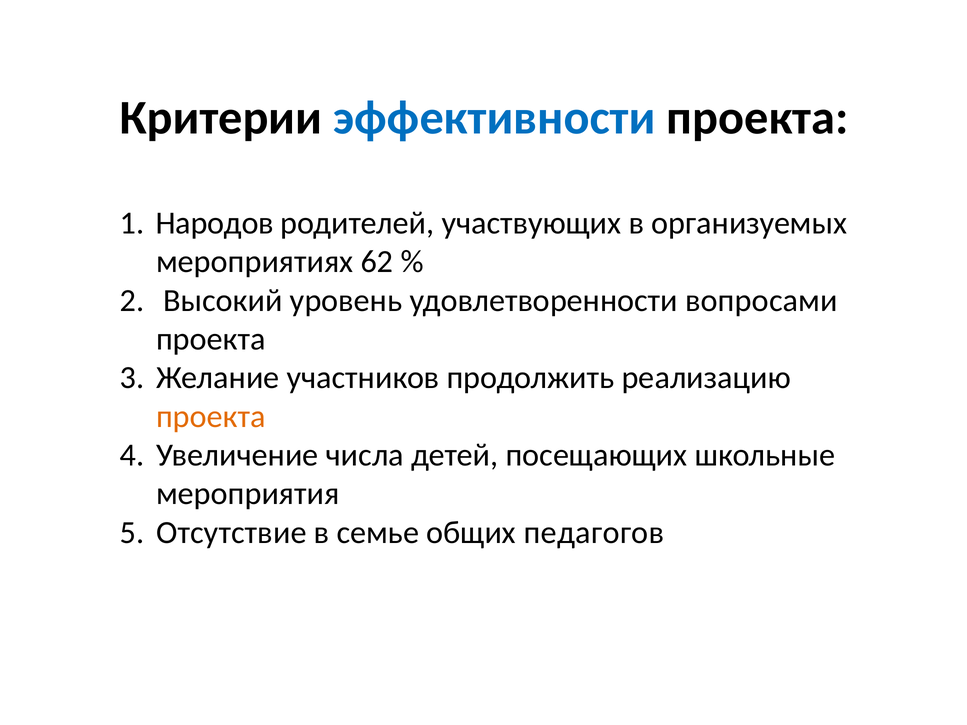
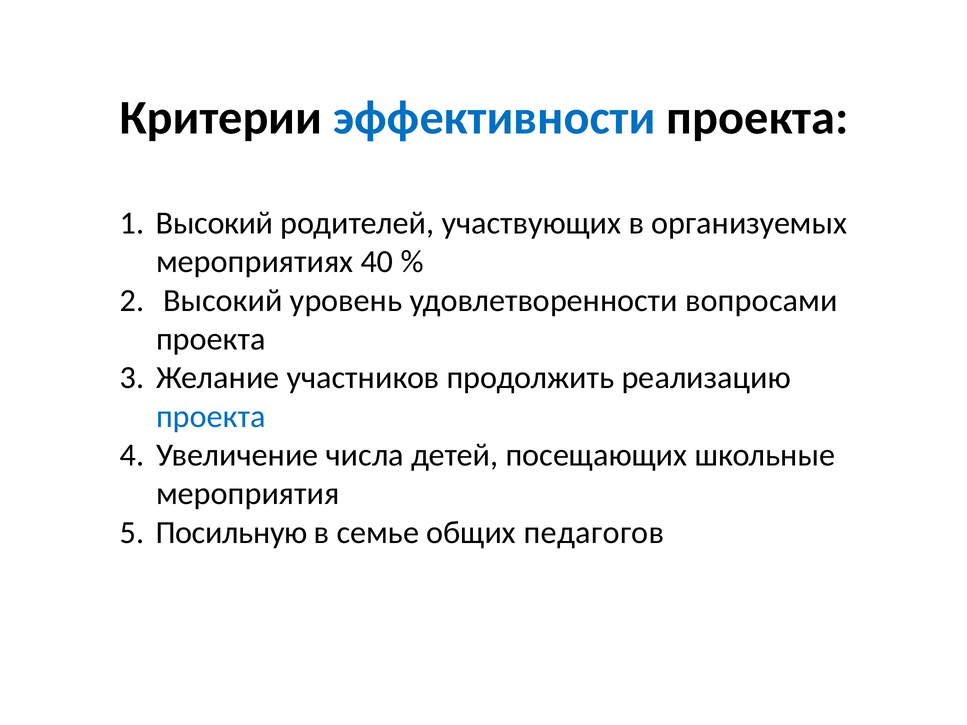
Народов at (215, 223): Народов -> Высокий
62: 62 -> 40
проекта at (211, 417) colour: orange -> blue
Отсутствие: Отсутствие -> Посильную
